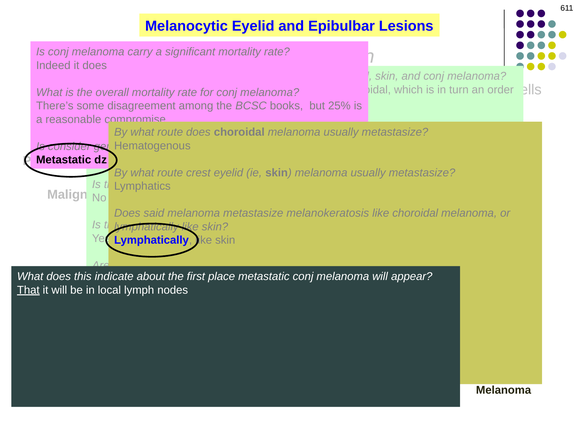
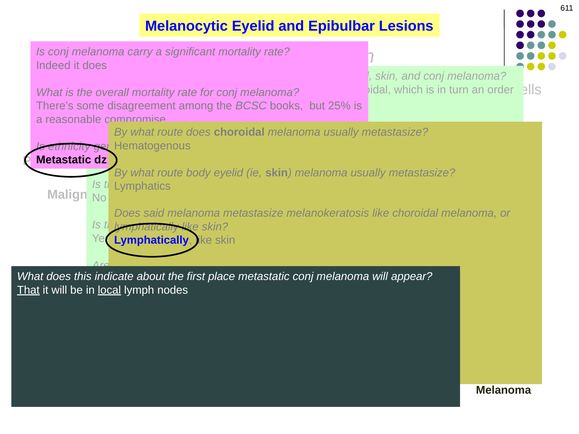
consider: consider -> ethnicity
crest: crest -> body
local at (109, 290) underline: none -> present
